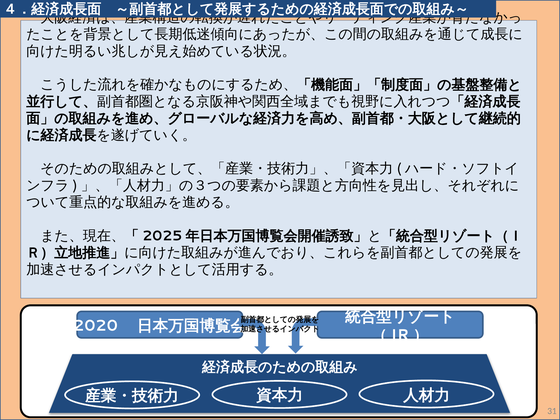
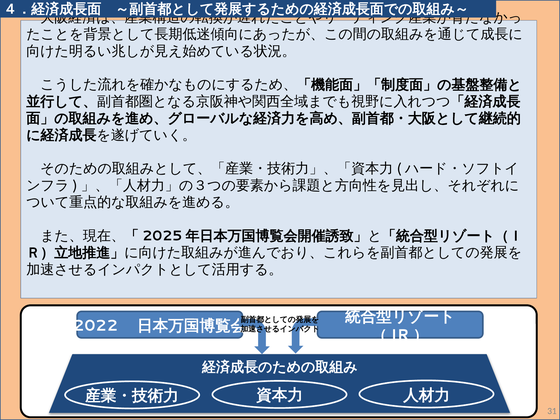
2020: 2020 -> 2022
